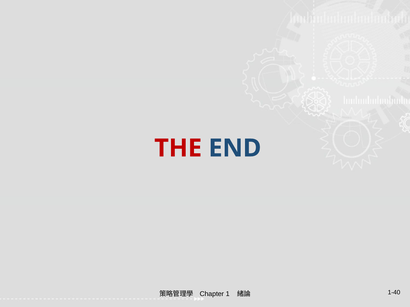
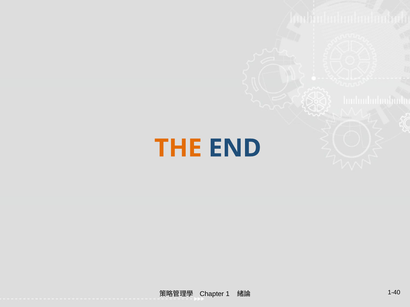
THE colour: red -> orange
